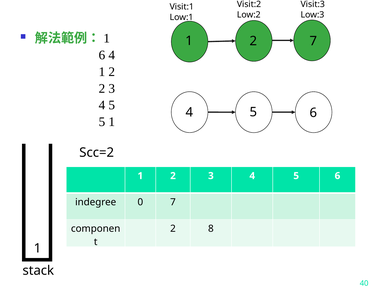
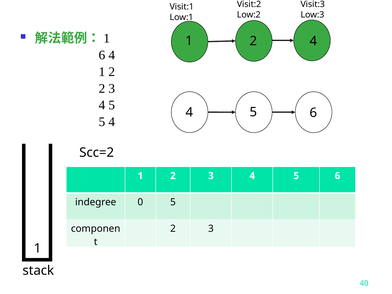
1 7: 7 -> 4
5 1: 1 -> 4
0 7: 7 -> 5
8 at (211, 229): 8 -> 3
